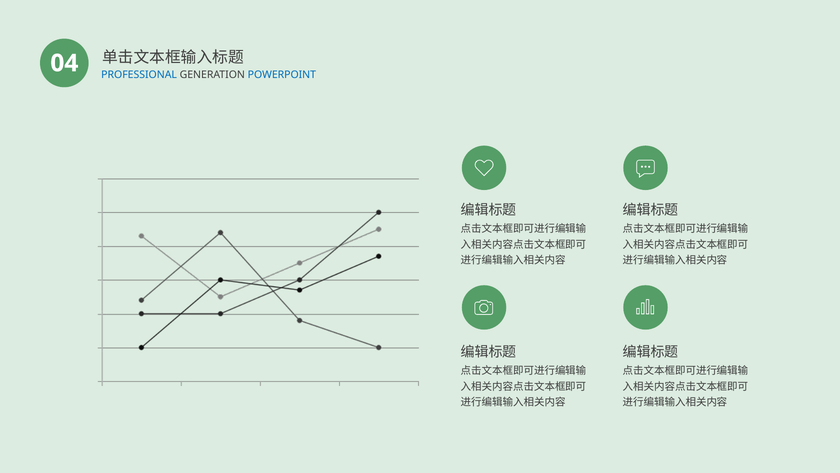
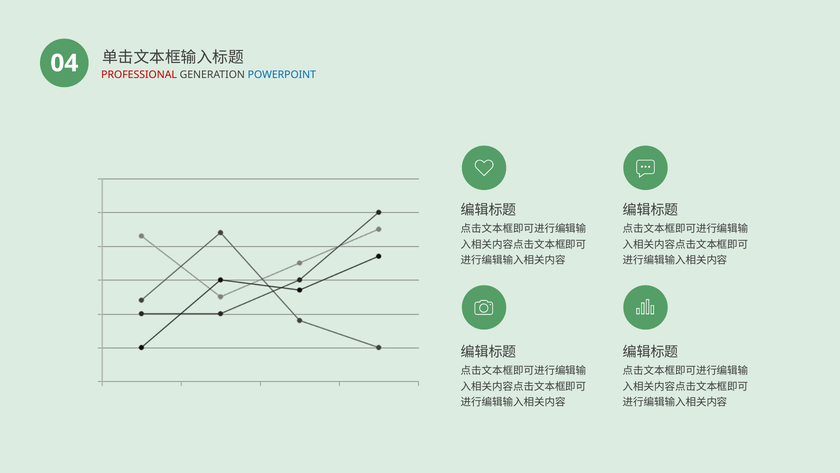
PROFESSIONAL colour: blue -> red
